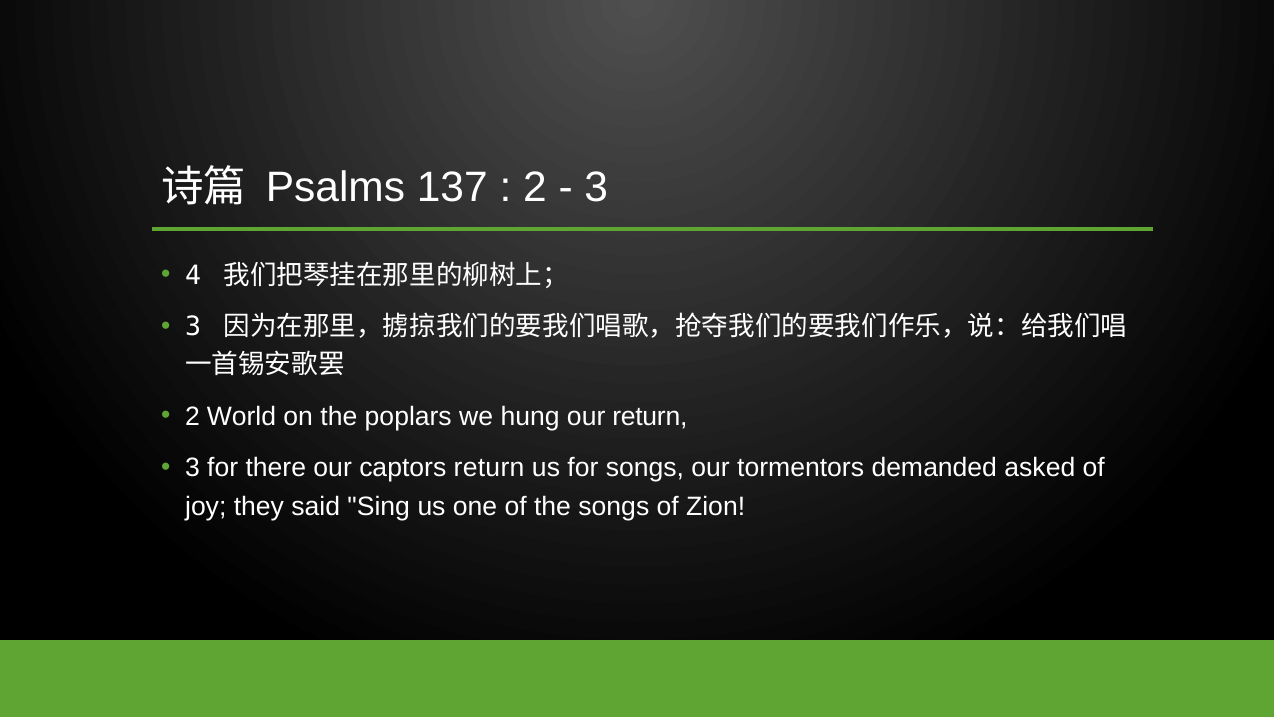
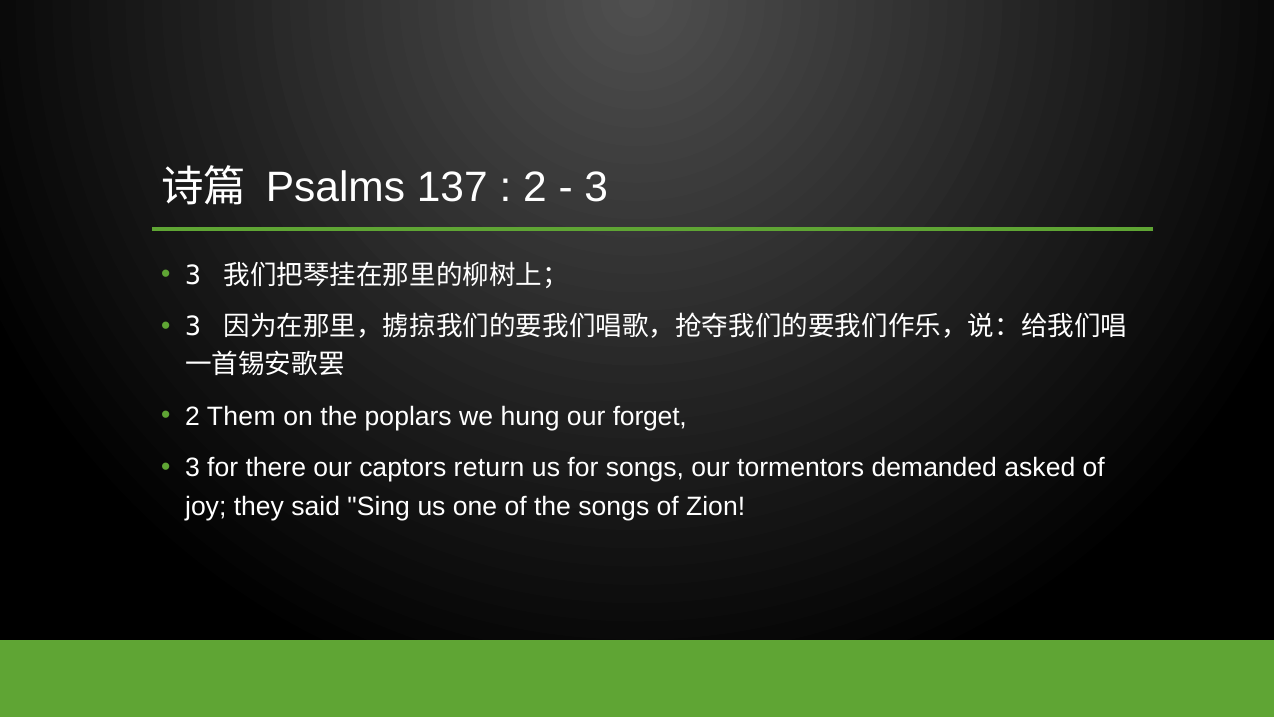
4 at (193, 275): 4 -> 3
World: World -> Them
our return: return -> forget
